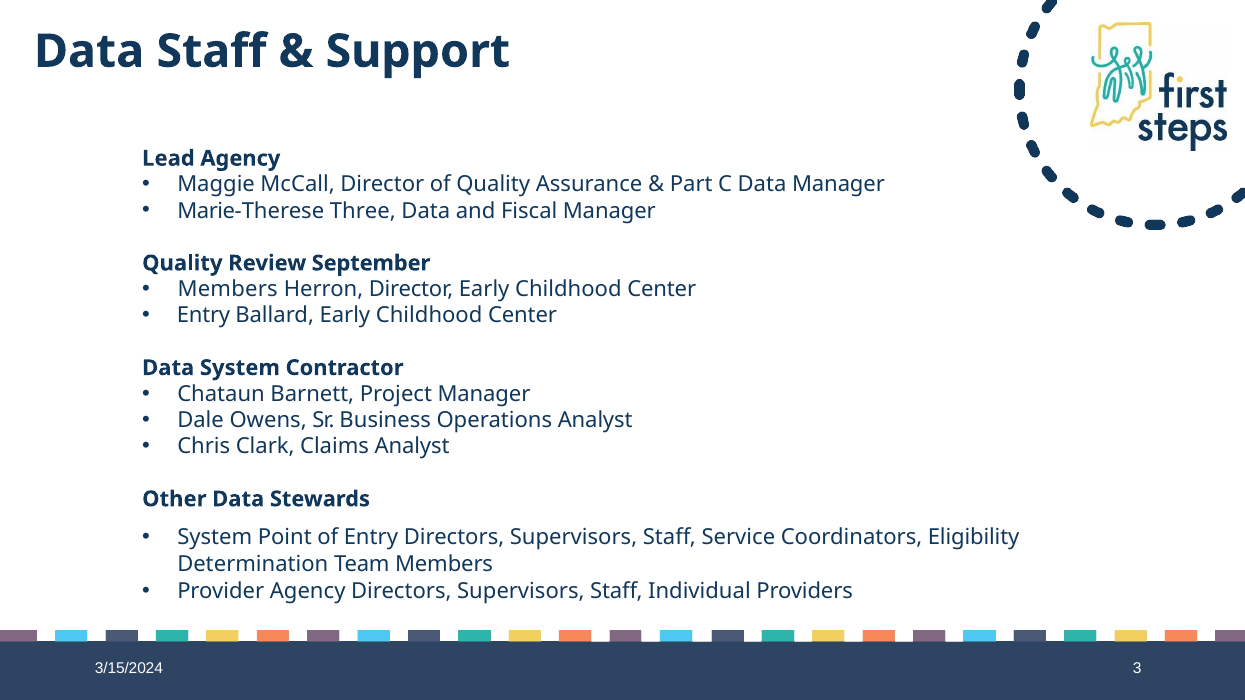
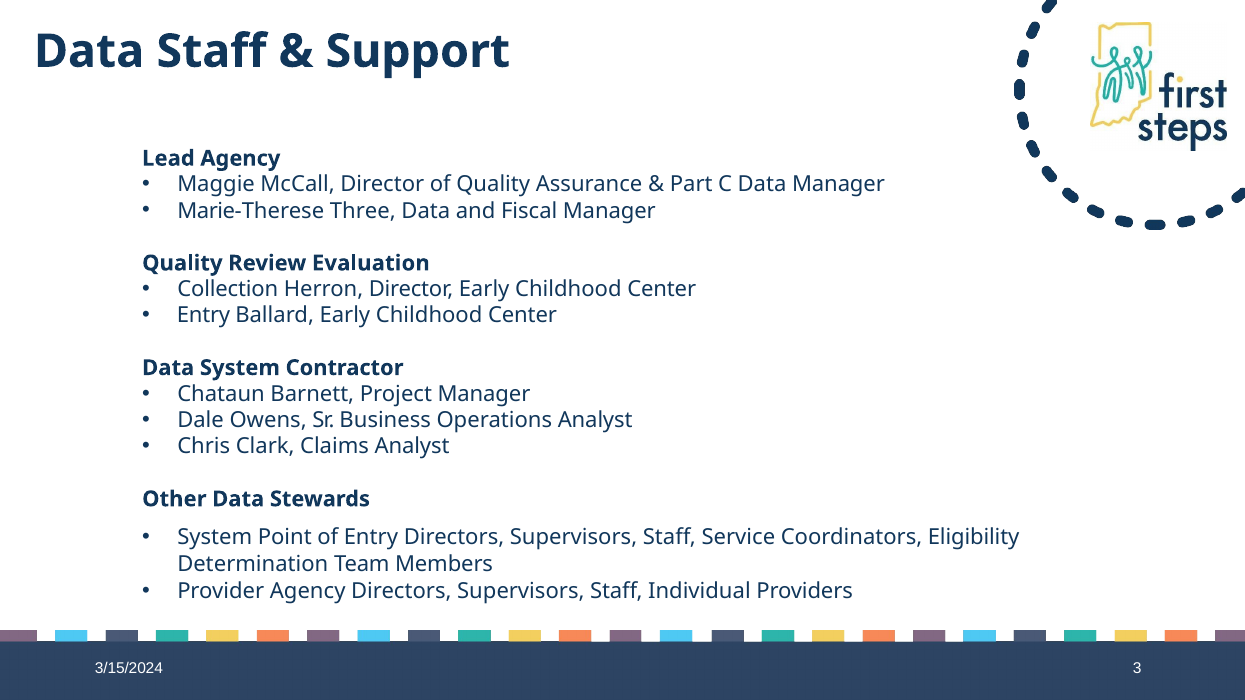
September: September -> Evaluation
Members at (228, 289): Members -> Collection
